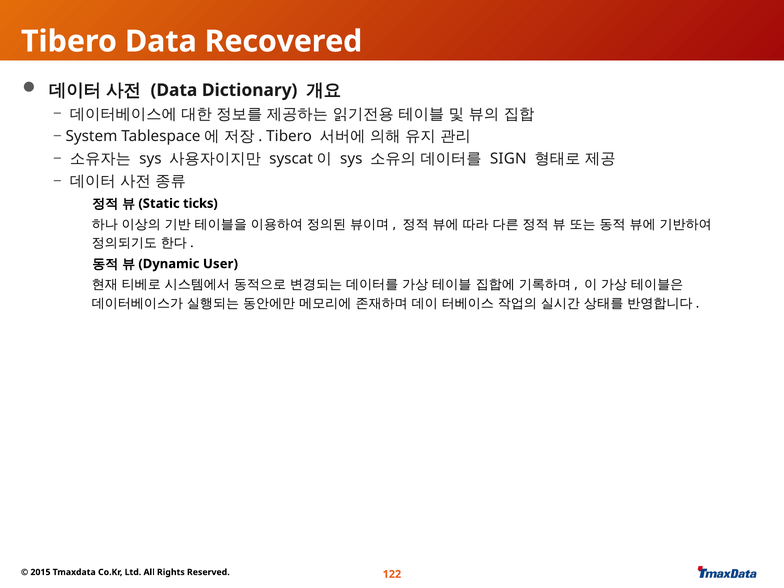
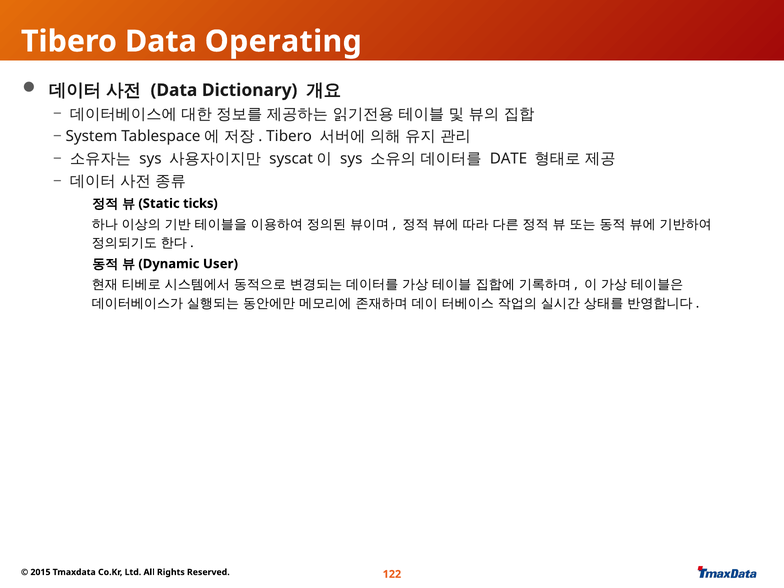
Recovered: Recovered -> Operating
SIGN: SIGN -> DATE
